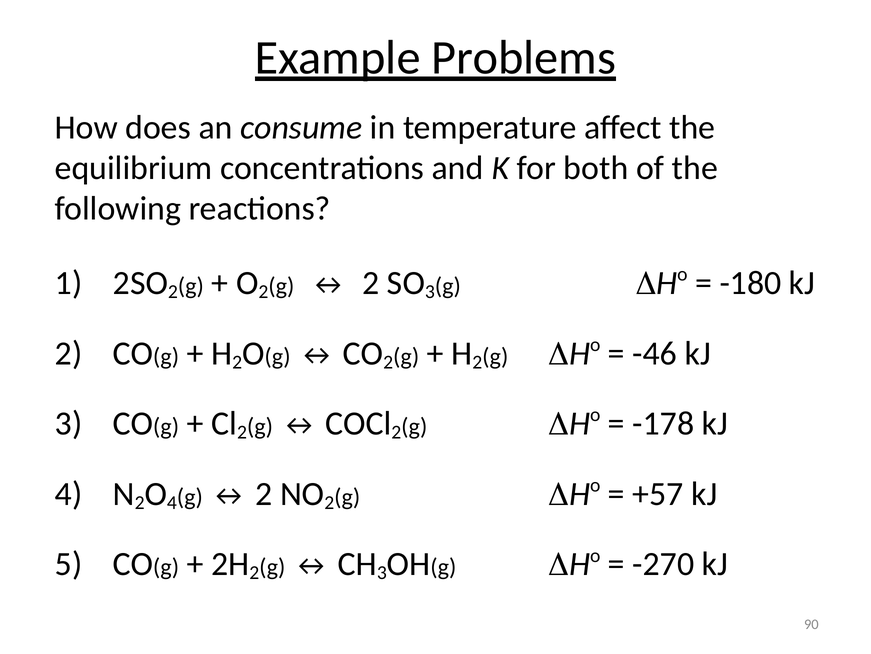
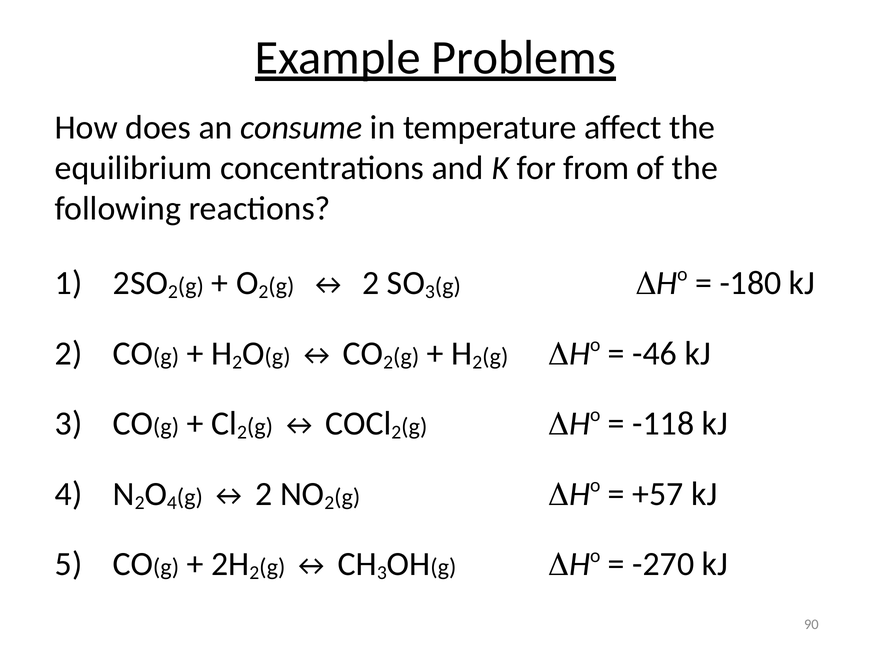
both: both -> from
-178: -178 -> -118
